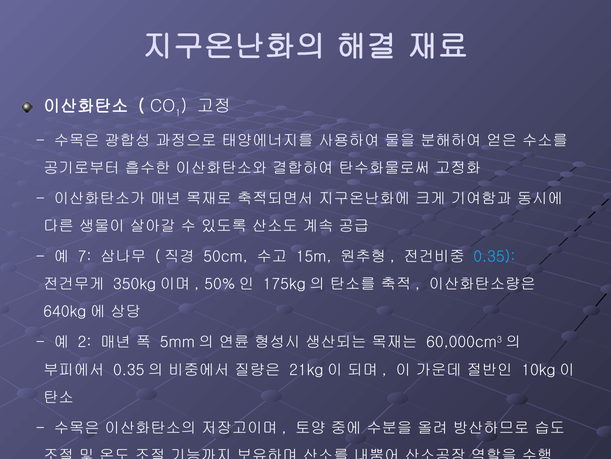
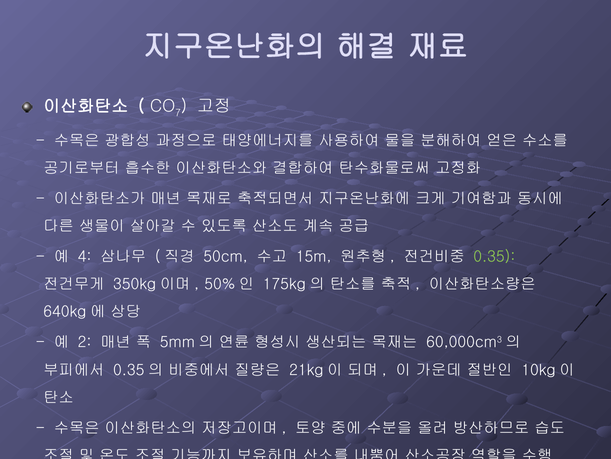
1: 1 -> 7
7: 7 -> 4
0.35 colour: light blue -> light green
